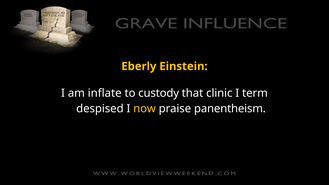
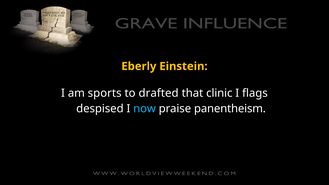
inflate: inflate -> sports
custody: custody -> drafted
term: term -> flags
now colour: yellow -> light blue
